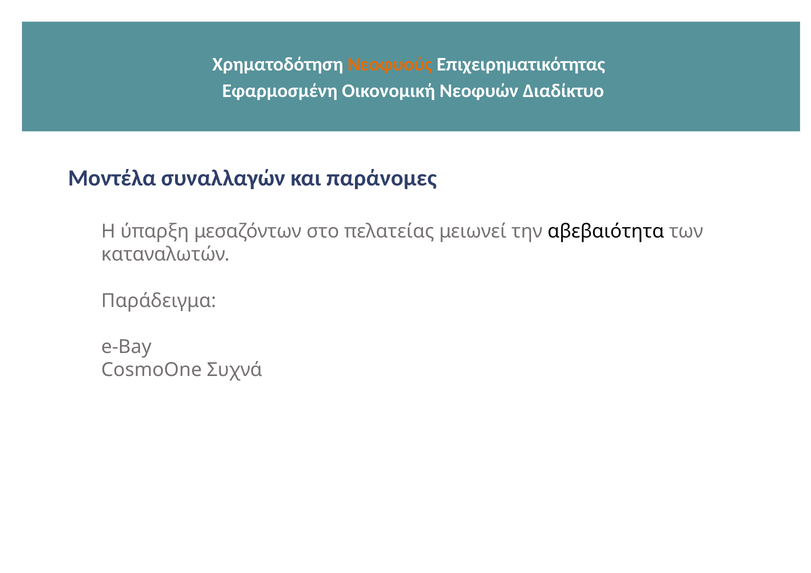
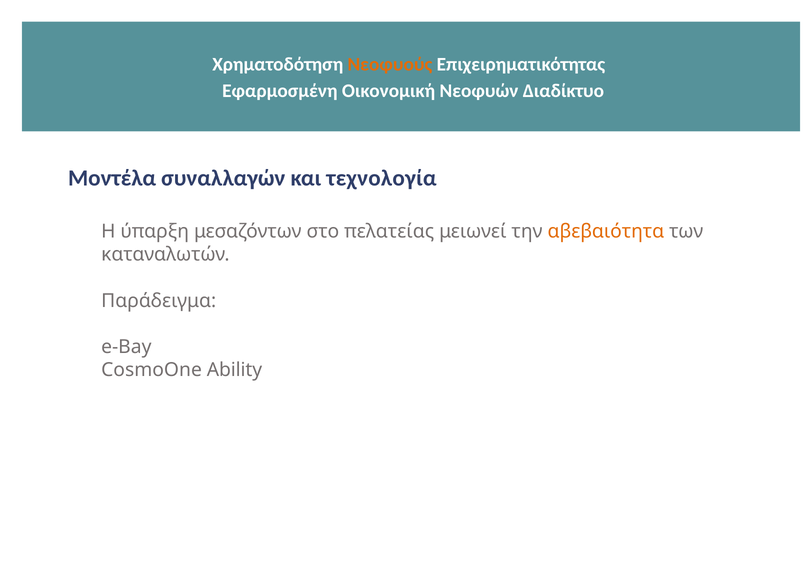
παράνομες: παράνομες -> τεχνολογία
αβεβαιότητα colour: black -> orange
Συχνά: Συχνά -> Ability
